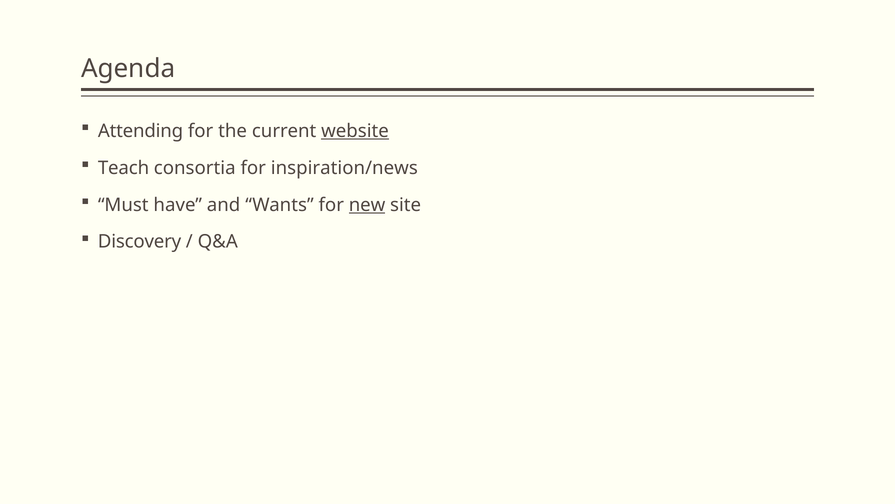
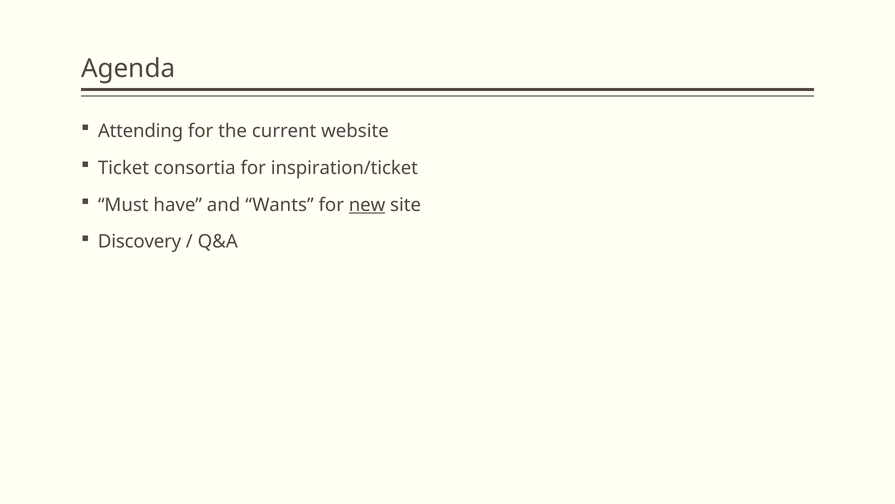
website underline: present -> none
Teach: Teach -> Ticket
inspiration/news: inspiration/news -> inspiration/ticket
